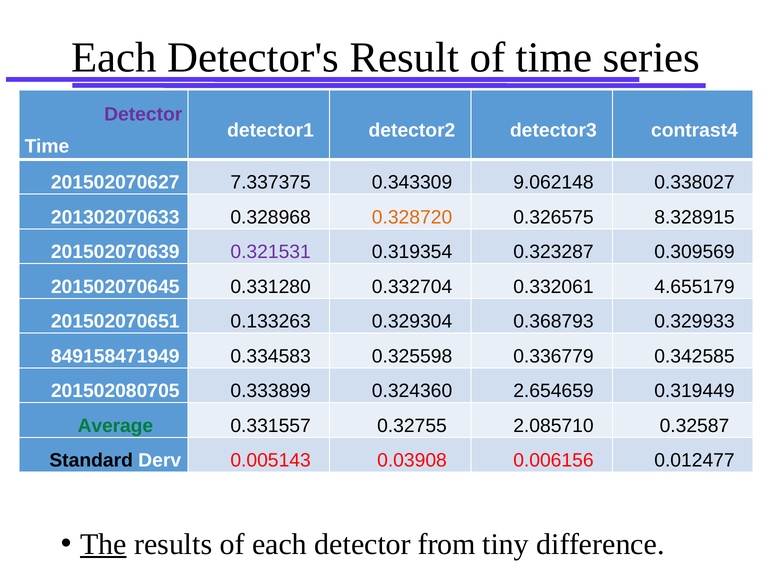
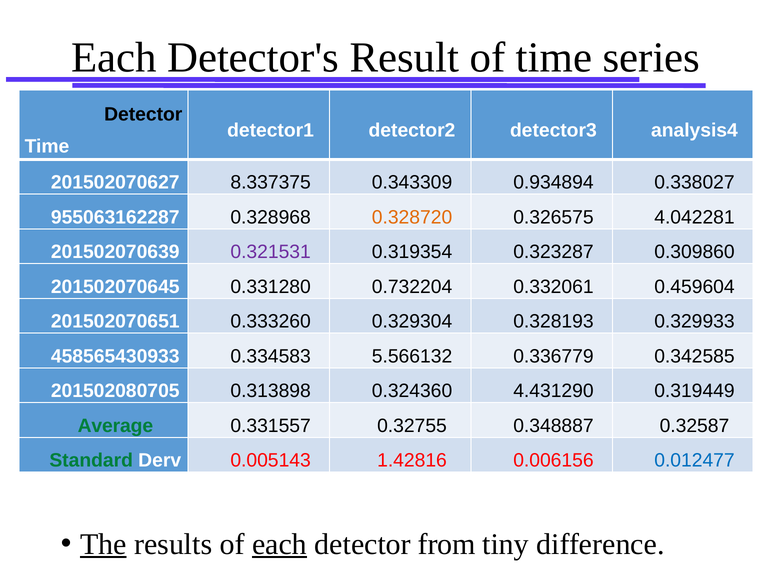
Detector at (143, 114) colour: purple -> black
contrast4: contrast4 -> analysis4
7.337375: 7.337375 -> 8.337375
9.062148: 9.062148 -> 0.934894
201302070633: 201302070633 -> 955063162287
8.328915: 8.328915 -> 4.042281
0.309569: 0.309569 -> 0.309860
0.332704: 0.332704 -> 0.732204
4.655179: 4.655179 -> 0.459604
0.133263: 0.133263 -> 0.333260
0.368793: 0.368793 -> 0.328193
849158471949: 849158471949 -> 458565430933
0.325598: 0.325598 -> 5.566132
0.333899: 0.333899 -> 0.313898
2.654659: 2.654659 -> 4.431290
2.085710: 2.085710 -> 0.348887
Standard colour: black -> green
0.03908: 0.03908 -> 1.42816
0.012477 colour: black -> blue
each at (280, 544) underline: none -> present
